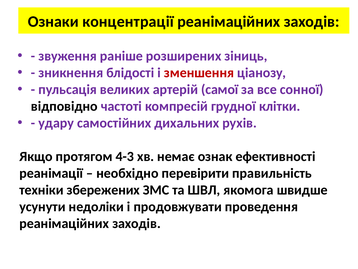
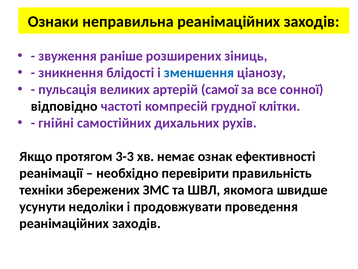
концентрації: концентрації -> неправильна
зменшення colour: red -> blue
удару: удару -> гнійні
4-3: 4-3 -> 3-3
